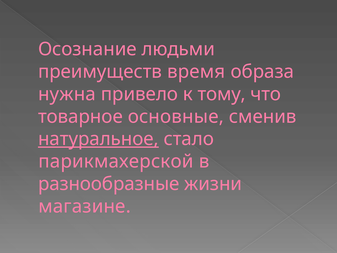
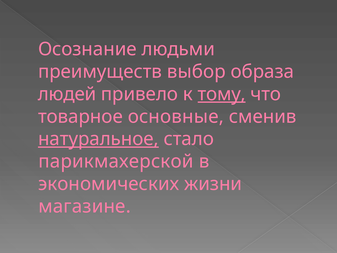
время: время -> выбор
нужна: нужна -> людей
тому underline: none -> present
разнообразные: разнообразные -> экономических
